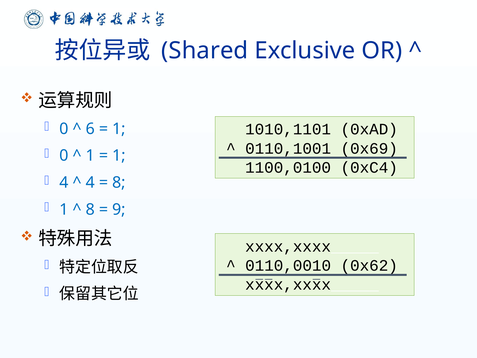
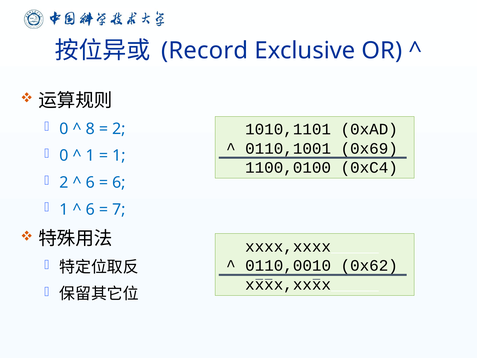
Shared: Shared -> Record
6: 6 -> 8
1 at (119, 129): 1 -> 2
4 at (64, 183): 4 -> 2
4 at (90, 183): 4 -> 6
8 at (119, 183): 8 -> 6
8 at (90, 209): 8 -> 6
9: 9 -> 7
